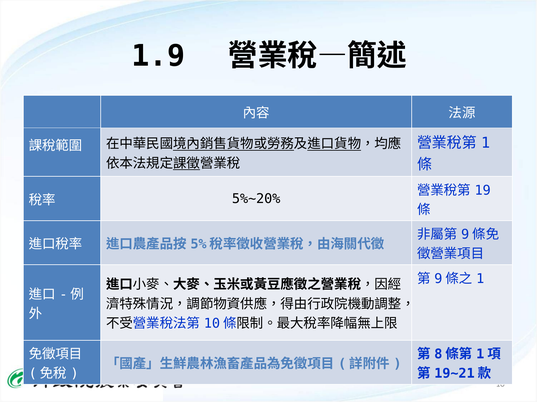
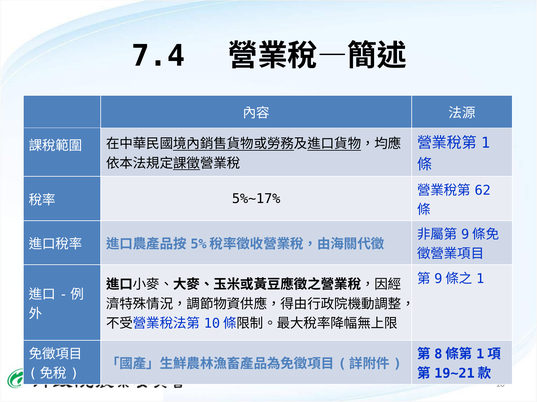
1.9: 1.9 -> 7.4
19: 19 -> 62
5%~20%: 5%~20% -> 5%~17%
